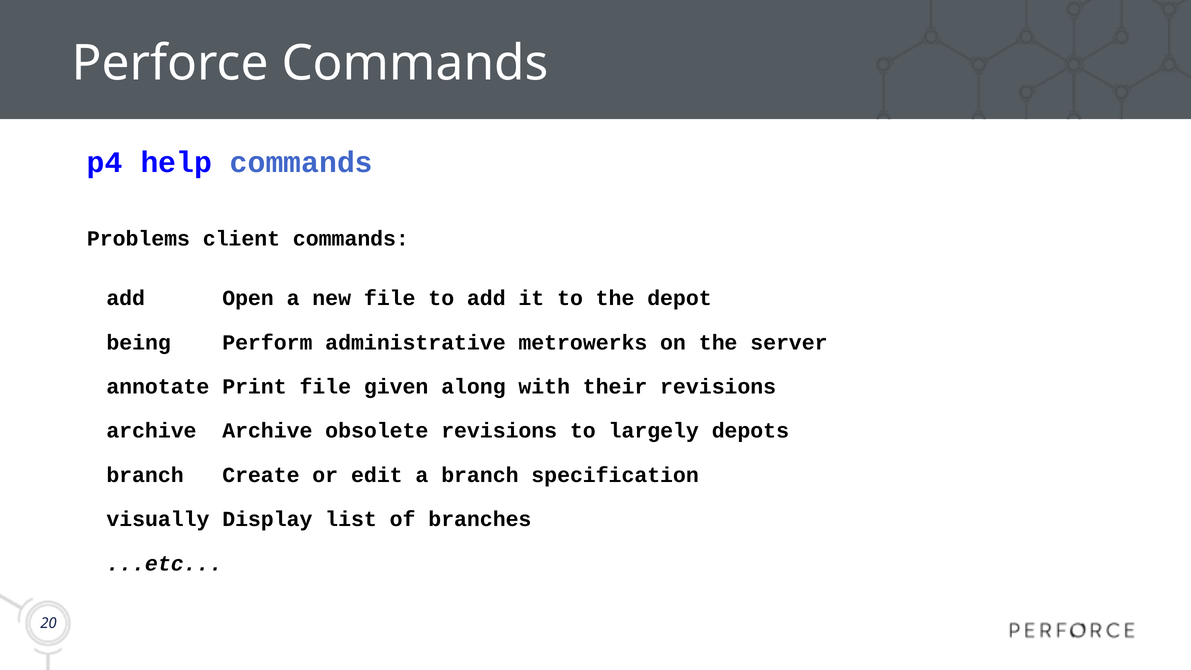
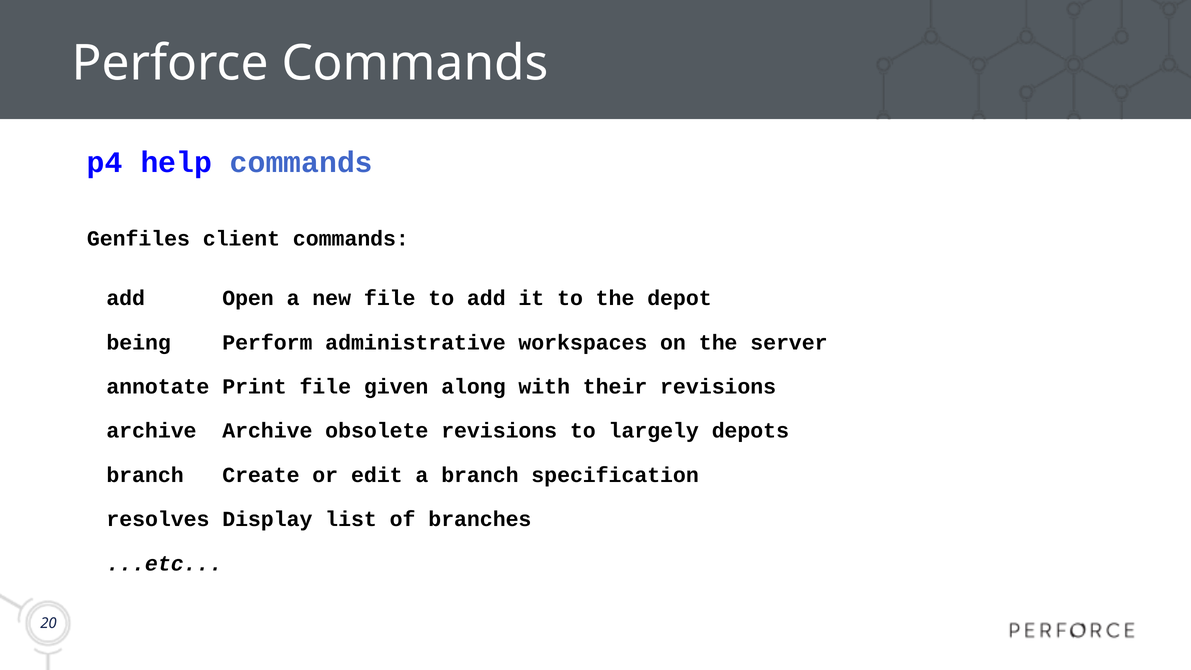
Problems: Problems -> Genfiles
metrowerks: metrowerks -> workspaces
visually: visually -> resolves
